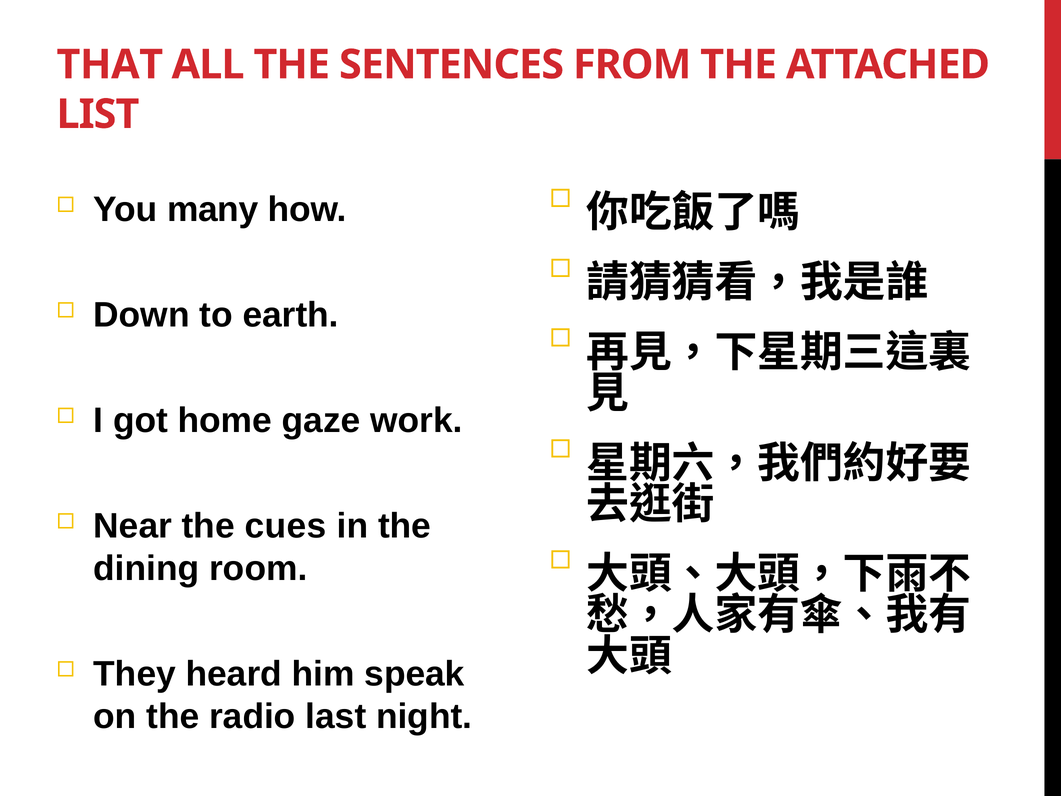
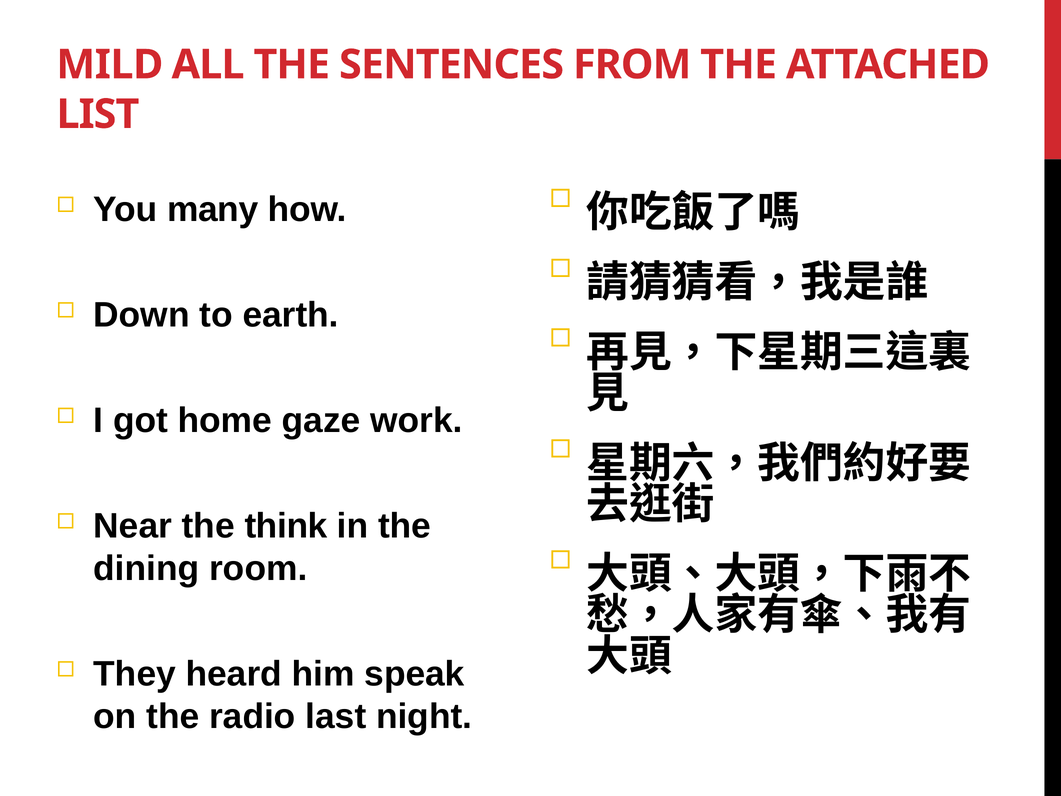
THAT: THAT -> MILD
cues: cues -> think
